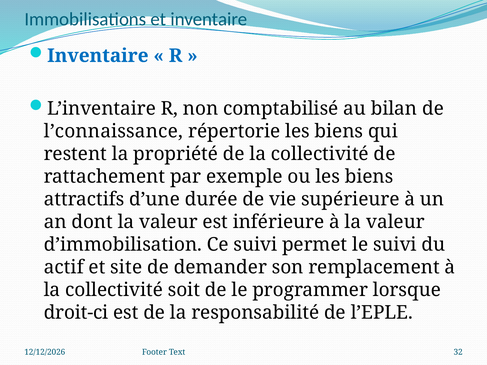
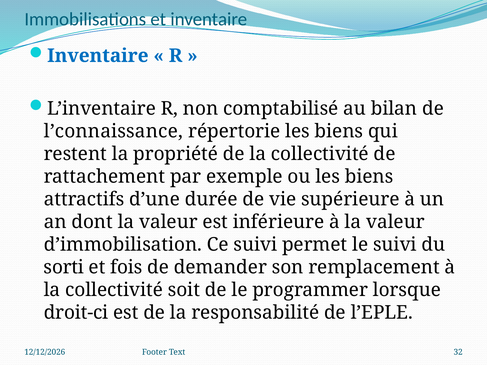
actif: actif -> sorti
site: site -> fois
